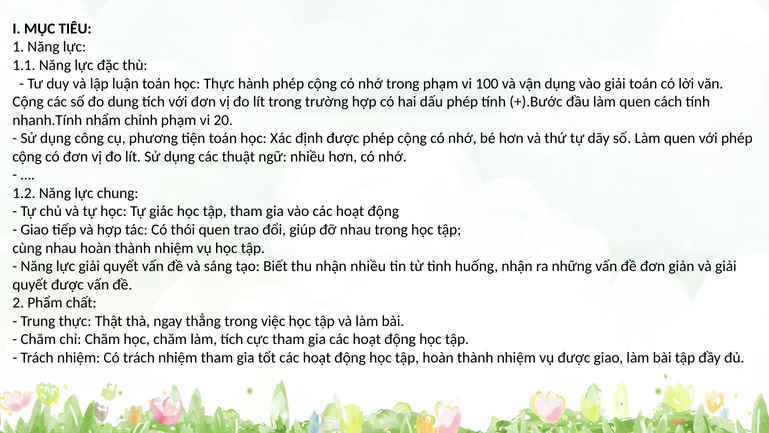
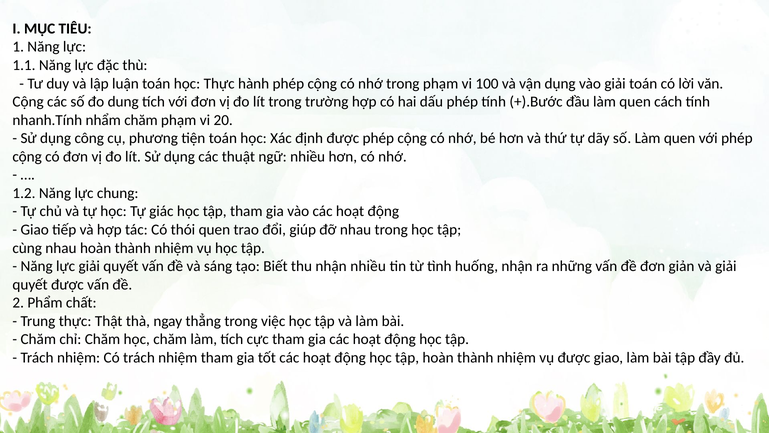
nhẩm chỉnh: chỉnh -> chăm
